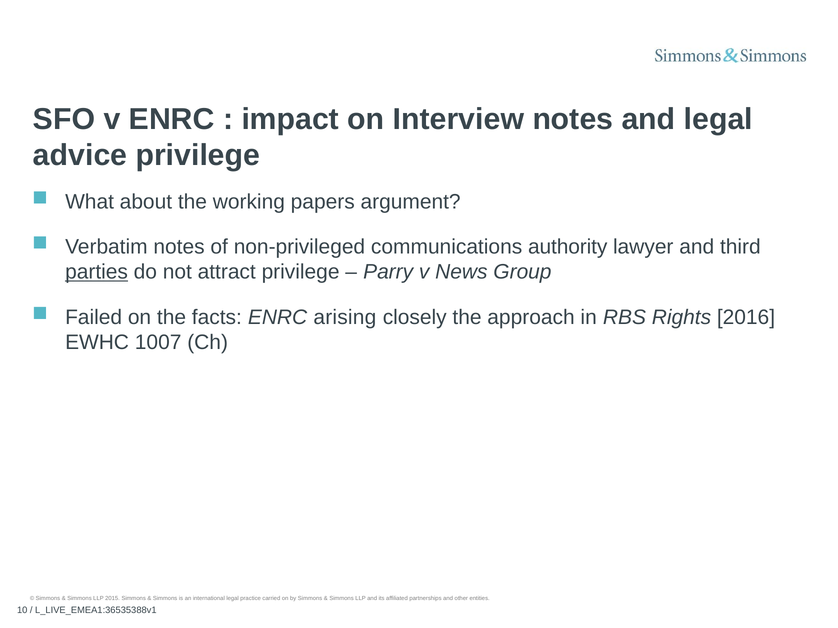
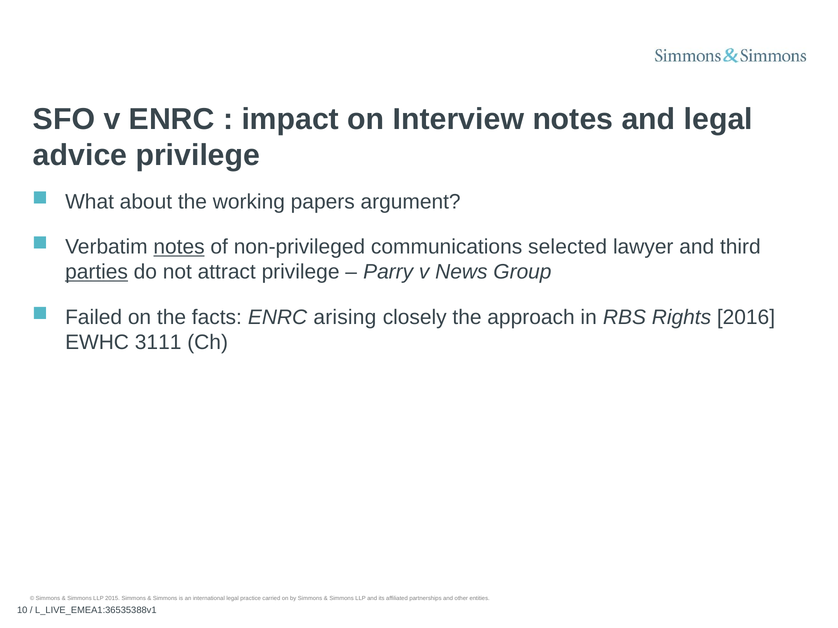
notes at (179, 247) underline: none -> present
authority: authority -> selected
1007: 1007 -> 3111
